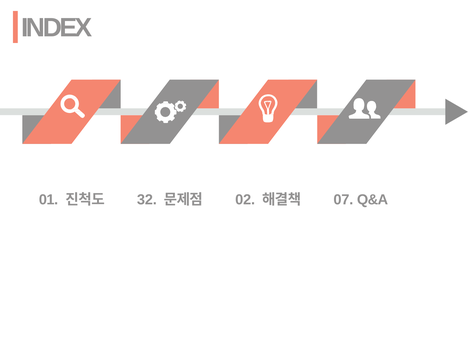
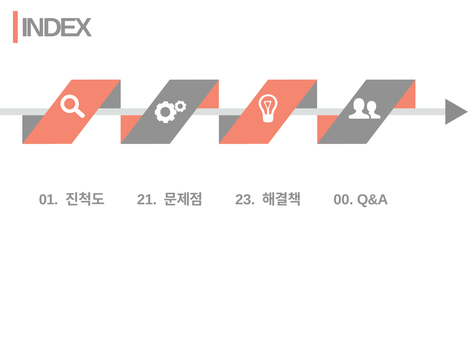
32: 32 -> 21
02: 02 -> 23
07: 07 -> 00
